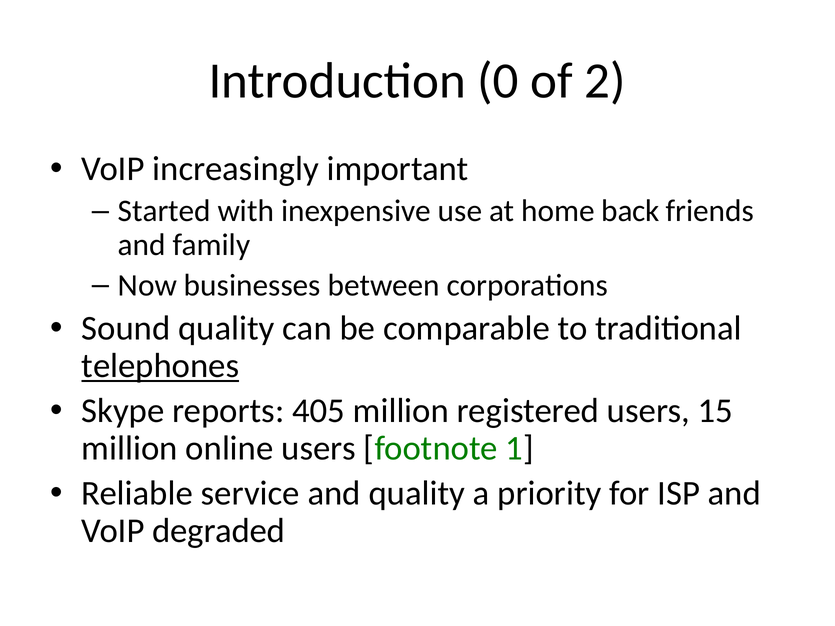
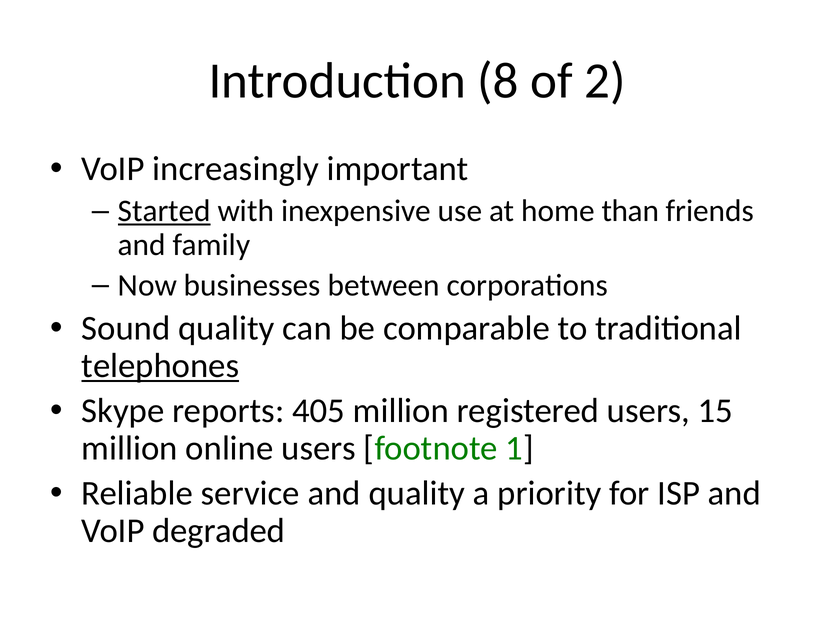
0: 0 -> 8
Started underline: none -> present
back: back -> than
